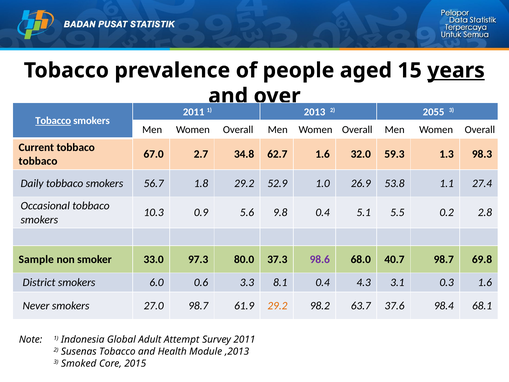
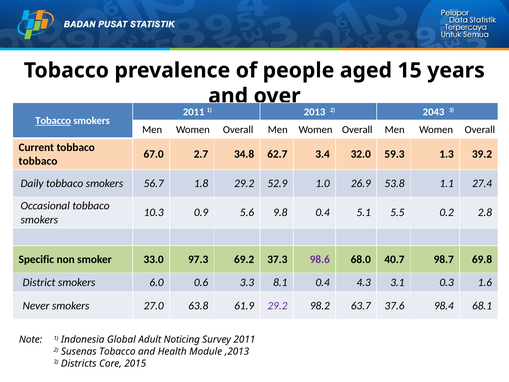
years underline: present -> none
2055: 2055 -> 2043
62.7 1.6: 1.6 -> 3.4
98.3: 98.3 -> 39.2
Sample: Sample -> Specific
80.0: 80.0 -> 69.2
27.0 98.7: 98.7 -> 63.8
29.2 at (277, 306) colour: orange -> purple
Attempt: Attempt -> Noticing
Smoked: Smoked -> Districts
